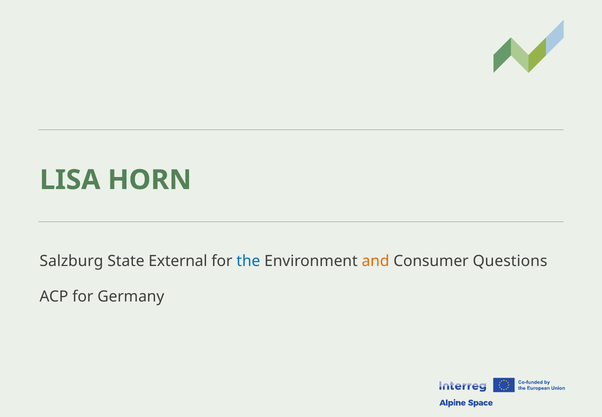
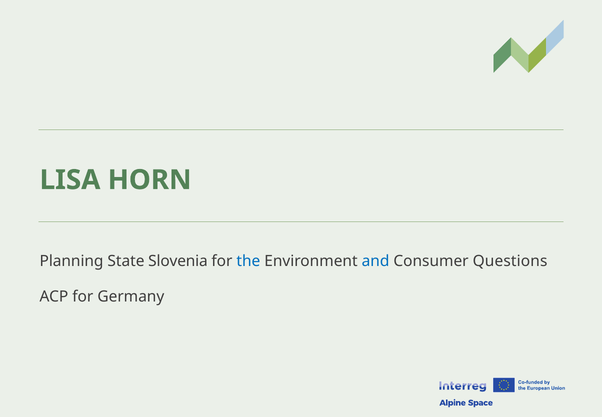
Salzburg: Salzburg -> Planning
External: External -> Slovenia
and colour: orange -> blue
